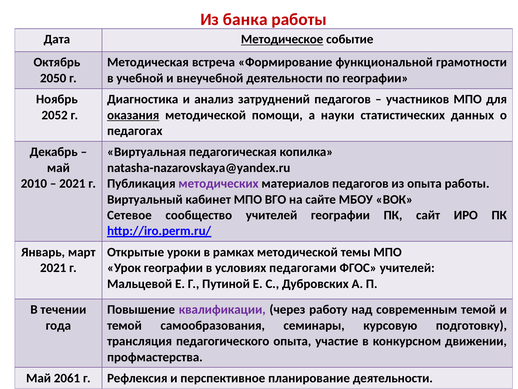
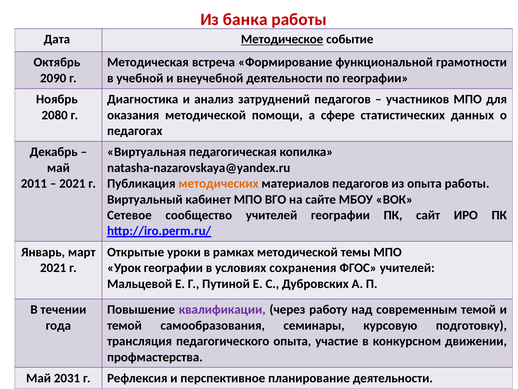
2050: 2050 -> 2090
2052: 2052 -> 2080
оказания underline: present -> none
науки: науки -> сфере
2010: 2010 -> 2011
методических colour: purple -> orange
педагогами: педагогами -> сохранения
2061: 2061 -> 2031
